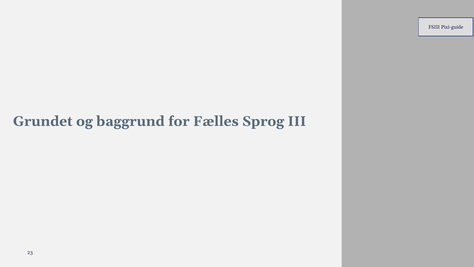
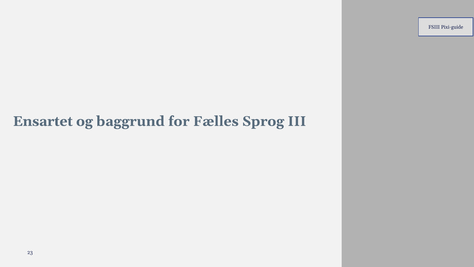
Grundet: Grundet -> Ensartet
